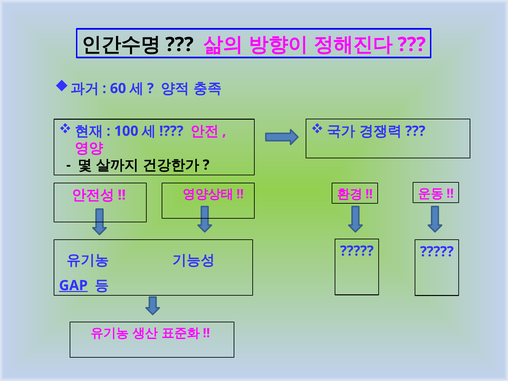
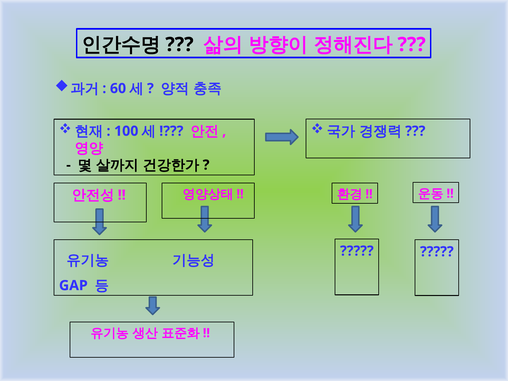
GAP underline: present -> none
